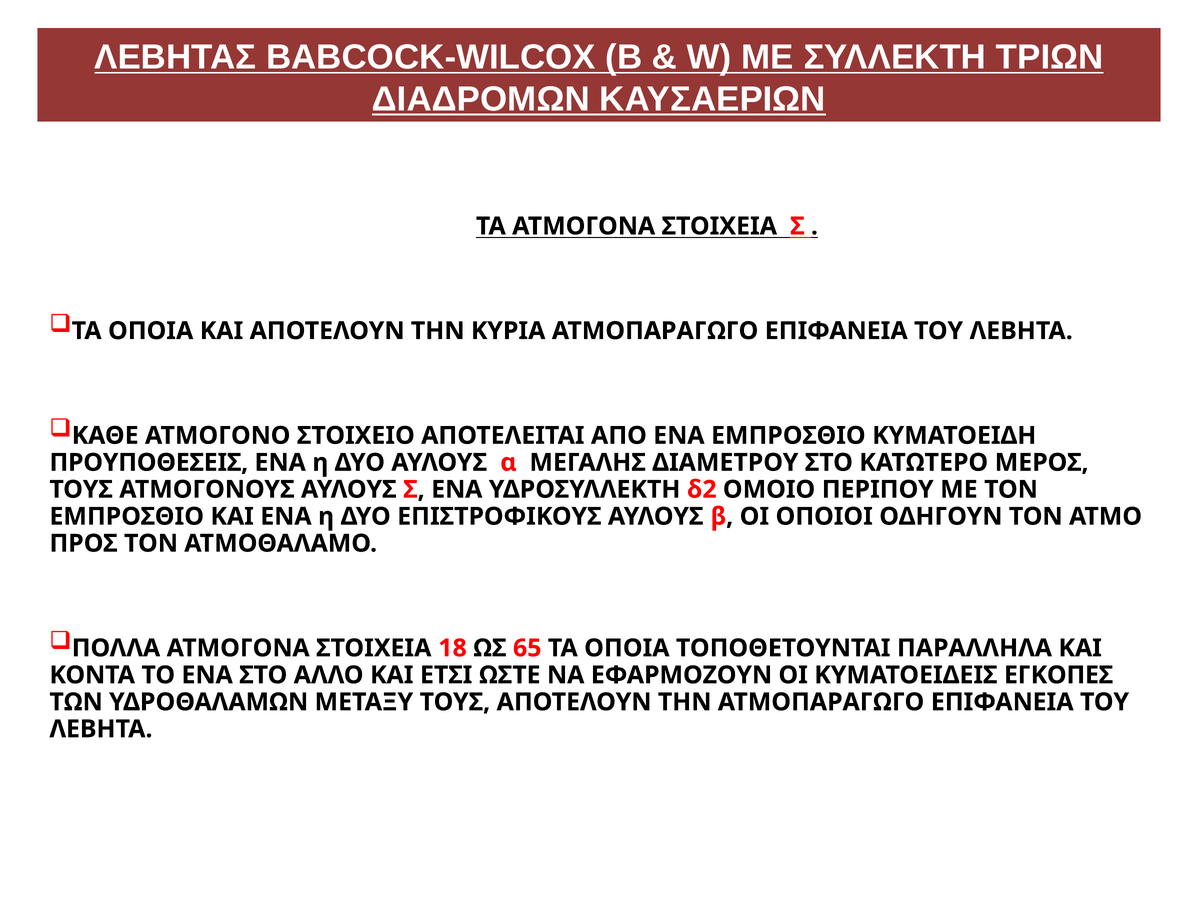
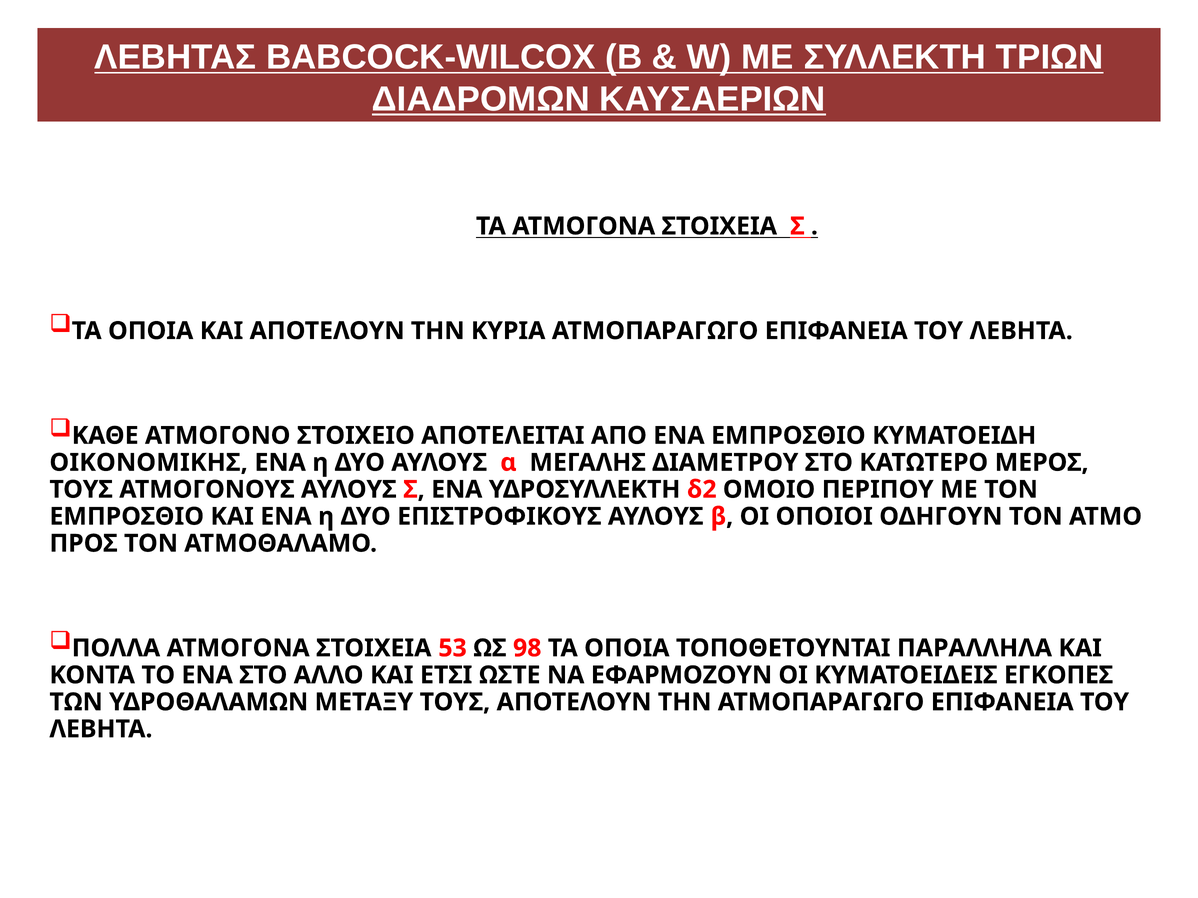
ΠΡΟΥΠΟΘΕΣΕΙΣ: ΠΡΟΥΠΟΘΕΣΕΙΣ -> ΟΙΚΟΝΟΜΙΚΗΣ
18: 18 -> 53
65: 65 -> 98
